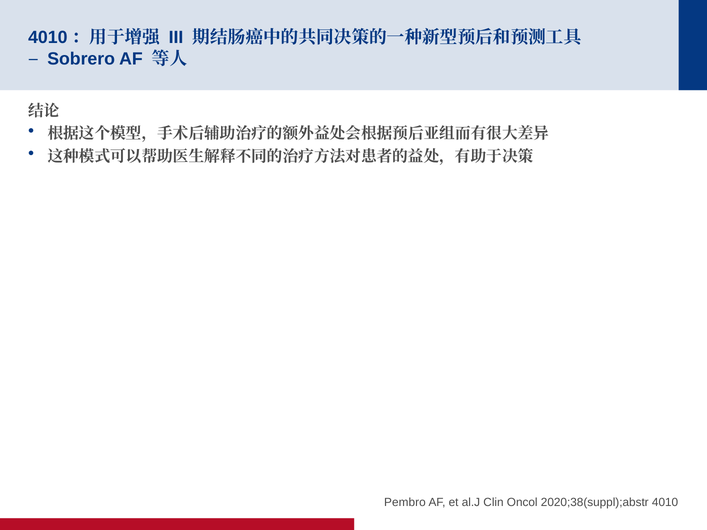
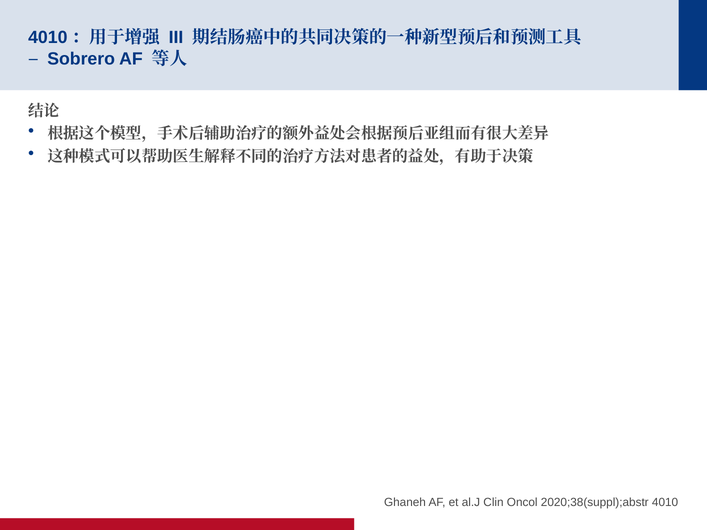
Pembro: Pembro -> Ghaneh
